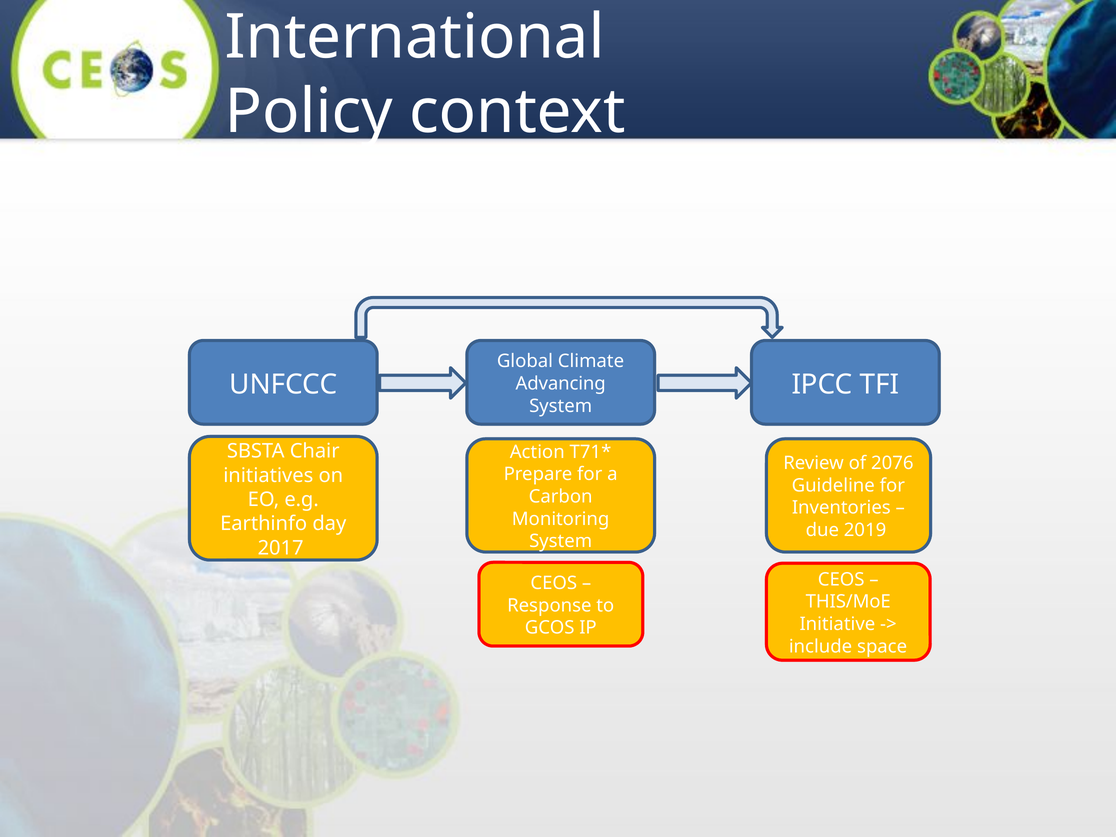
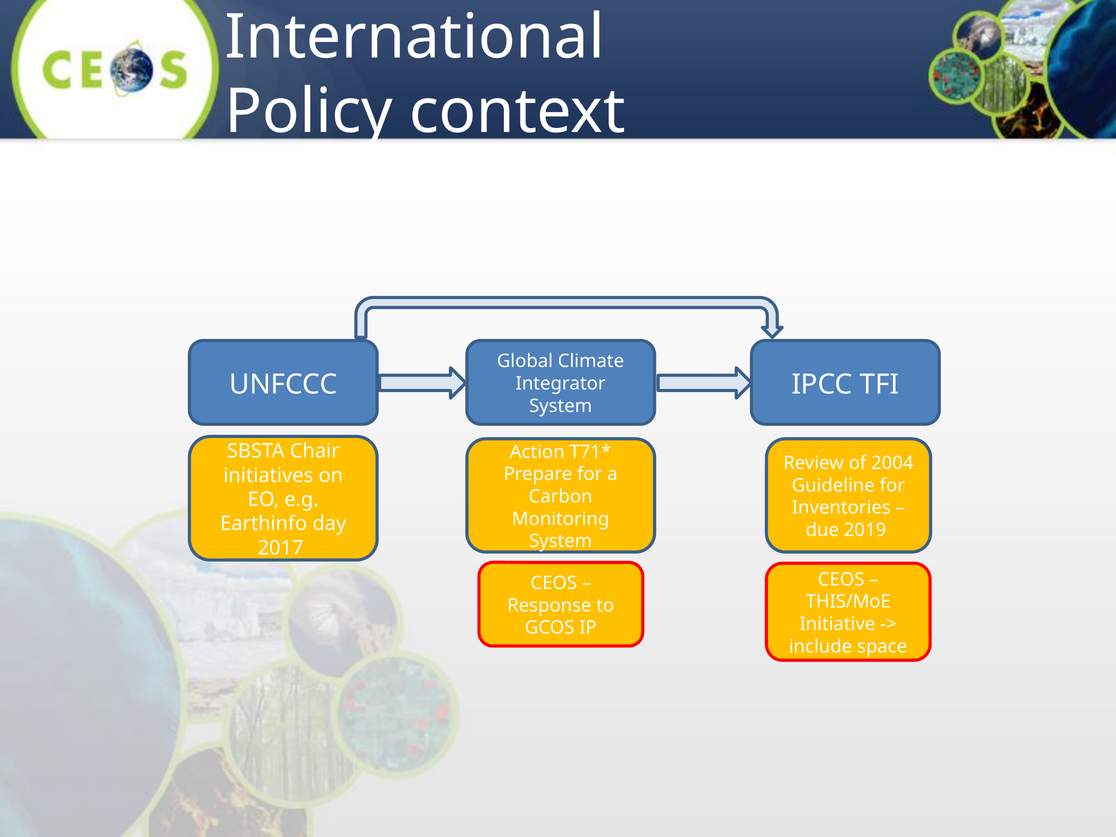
Advancing: Advancing -> Integrator
2076: 2076 -> 2004
